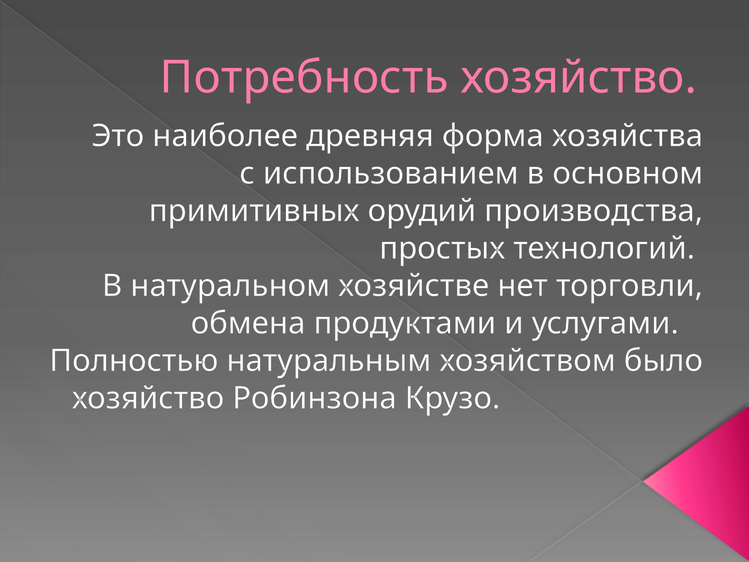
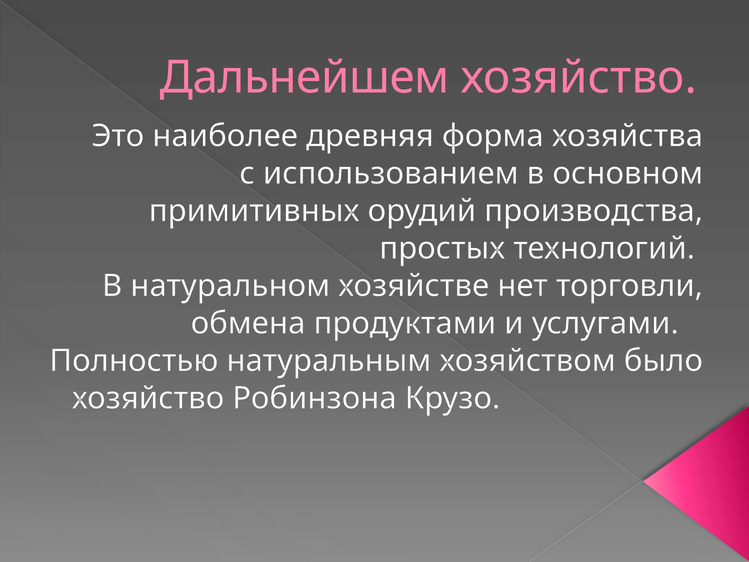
Потребность: Потребность -> Дальнейшем
